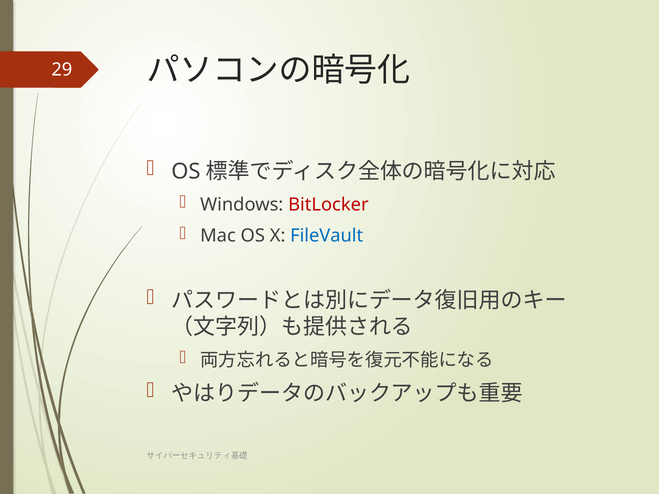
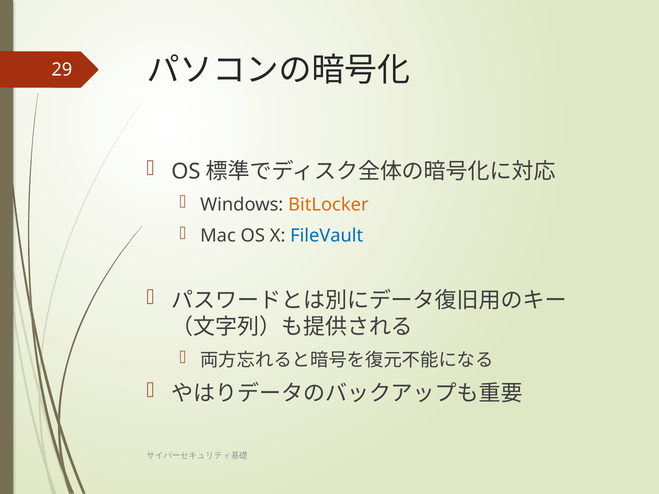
BitLocker colour: red -> orange
